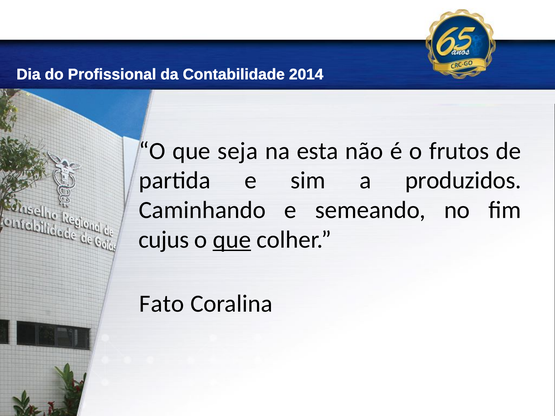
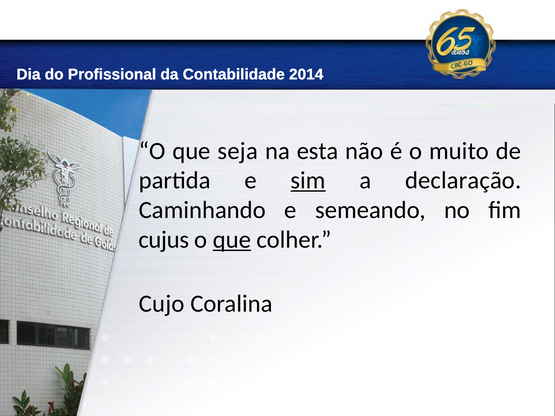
frutos: frutos -> muito
sim underline: none -> present
produzidos: produzidos -> declaração
Fato: Fato -> Cujo
